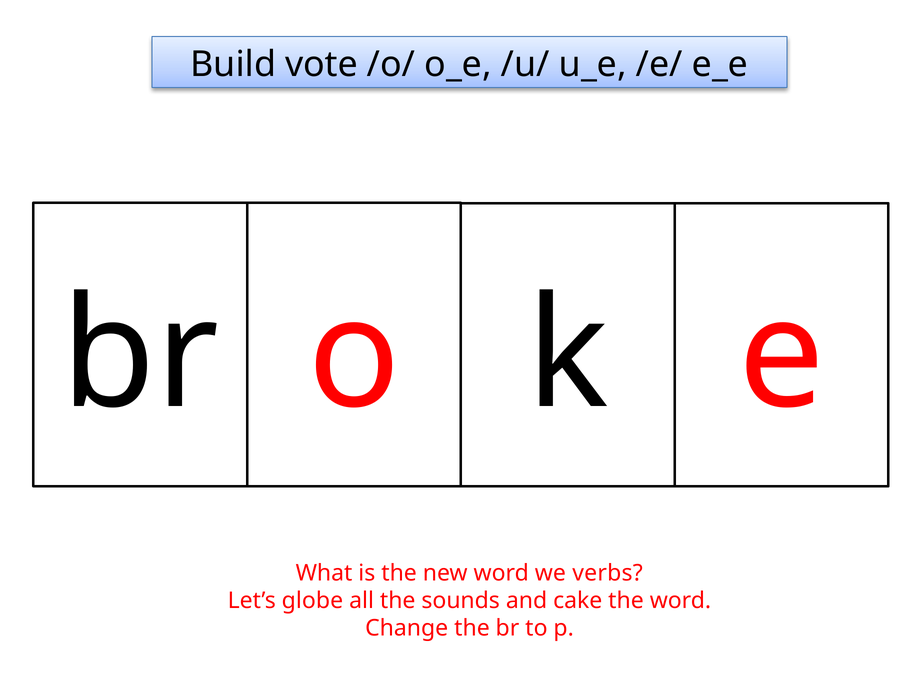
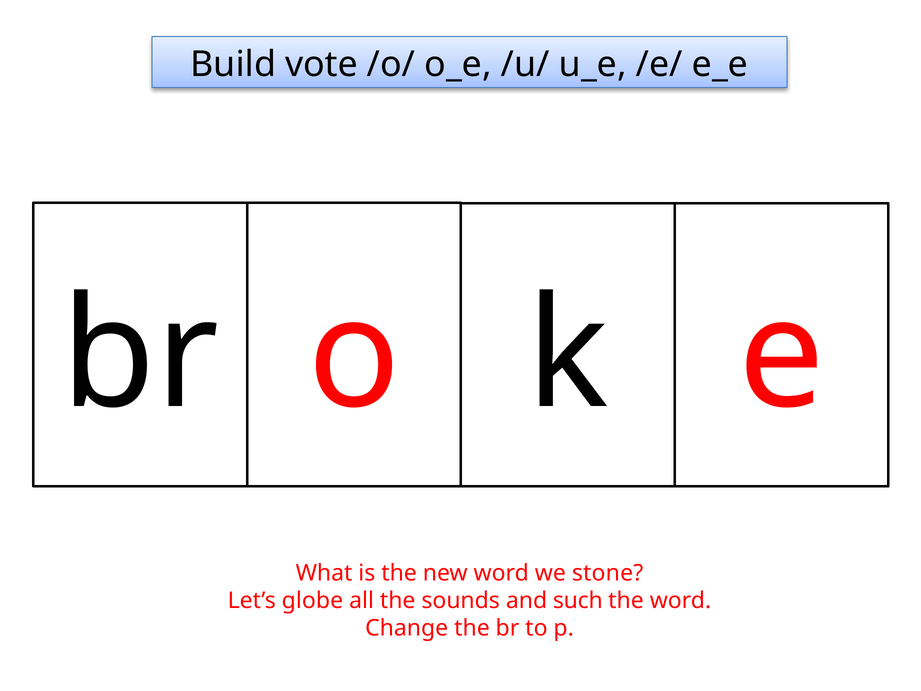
verbs: verbs -> stone
cake: cake -> such
